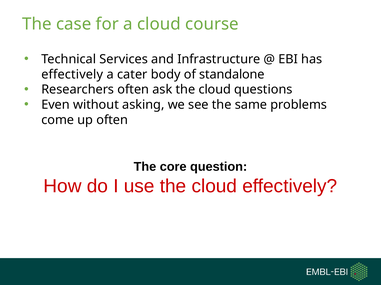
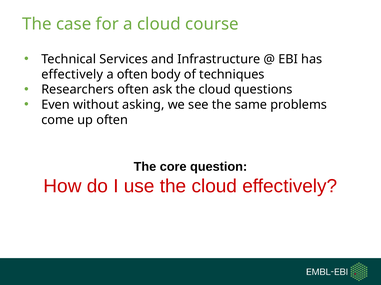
a cater: cater -> often
standalone: standalone -> techniques
